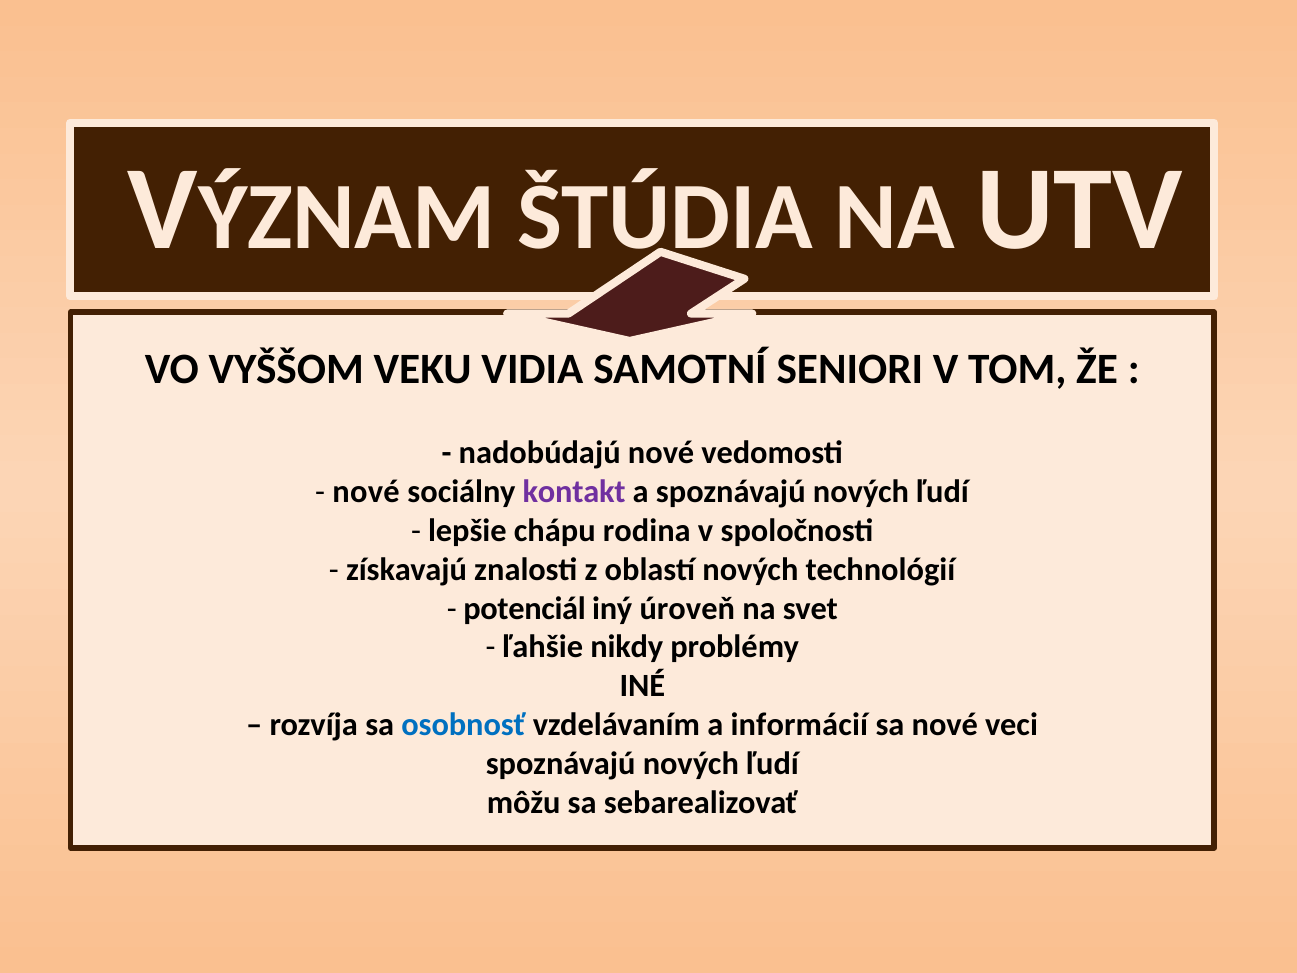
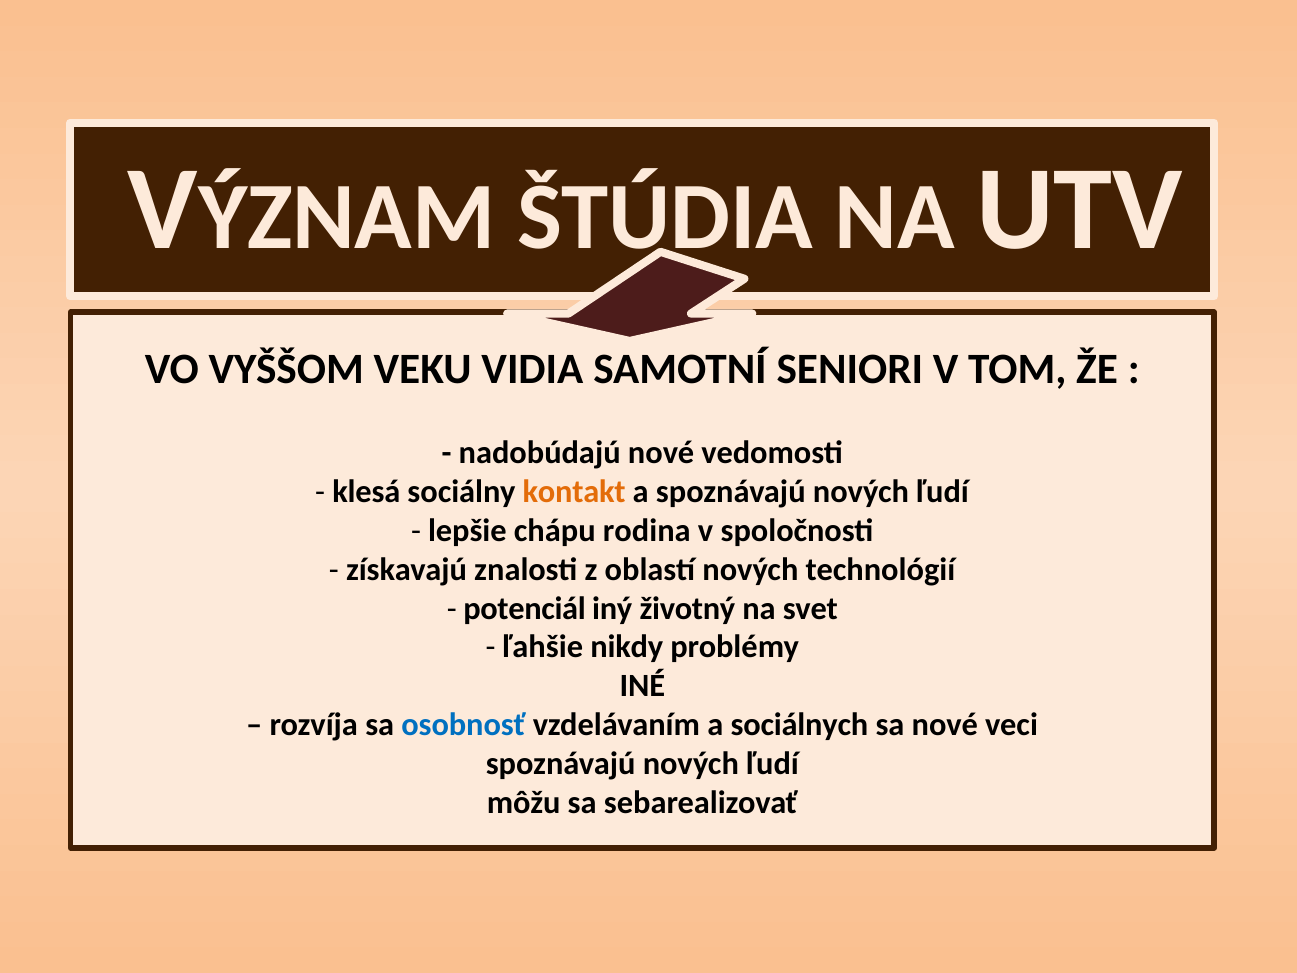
nové at (366, 491): nové -> klesá
kontakt colour: purple -> orange
úroveň: úroveň -> životný
informácií: informácií -> sociálnych
